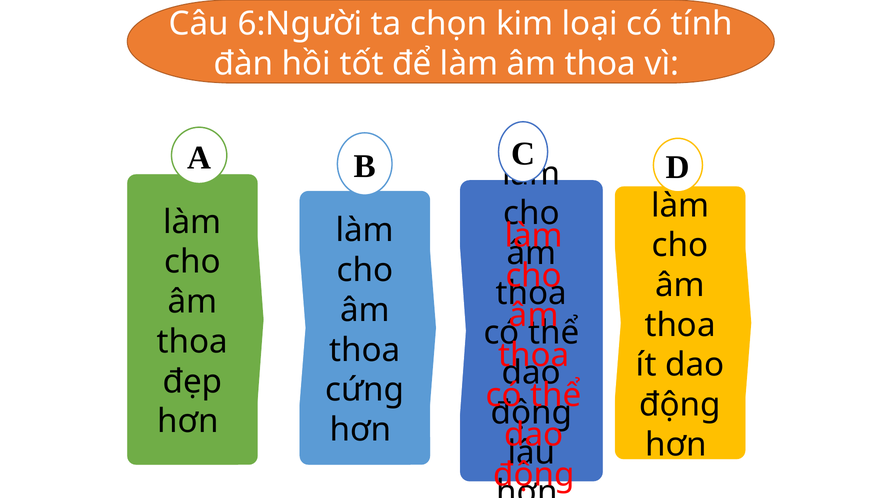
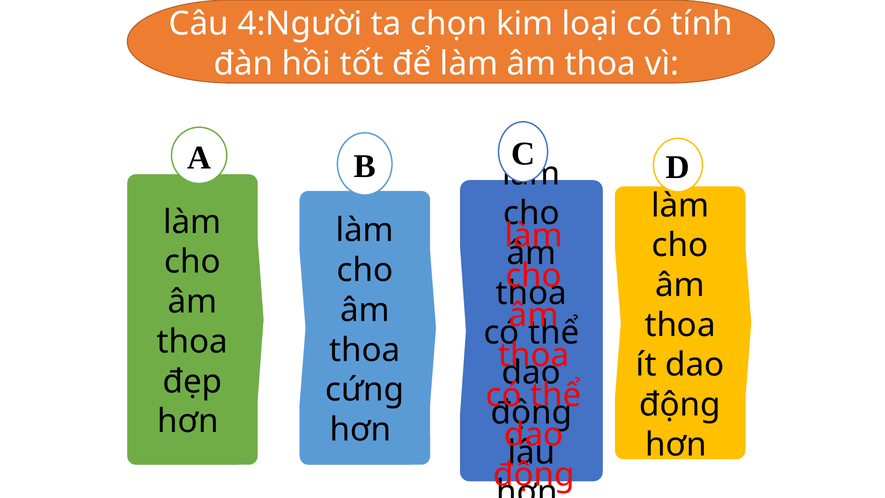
6:Người: 6:Người -> 4:Người
